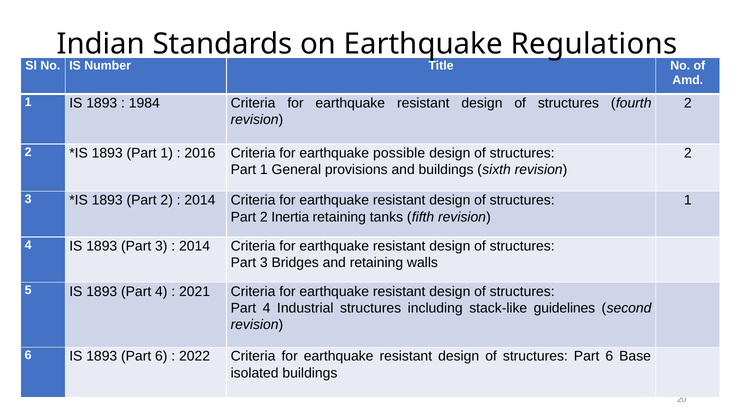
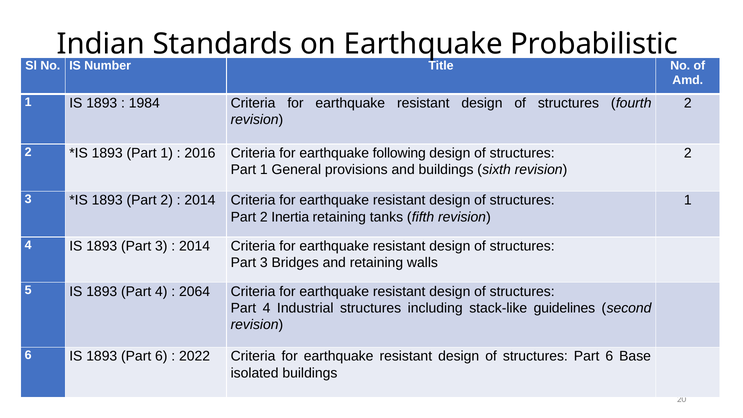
Regulations: Regulations -> Probabilistic
possible: possible -> following
2021: 2021 -> 2064
